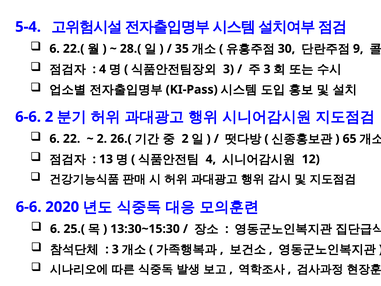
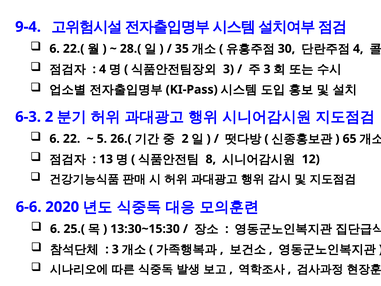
5-4: 5-4 -> 9-4
9 at (358, 49): 9 -> 4
6-6 at (28, 117): 6-6 -> 6-3
2 at (102, 139): 2 -> 5
4 at (211, 159): 4 -> 8
